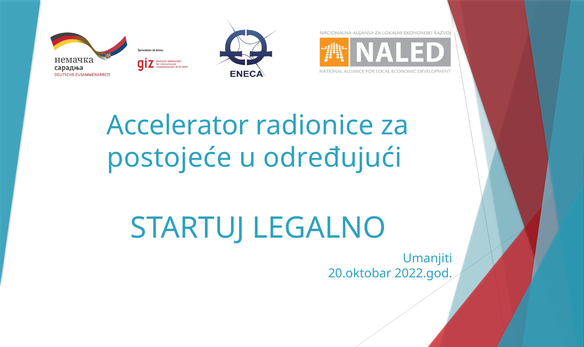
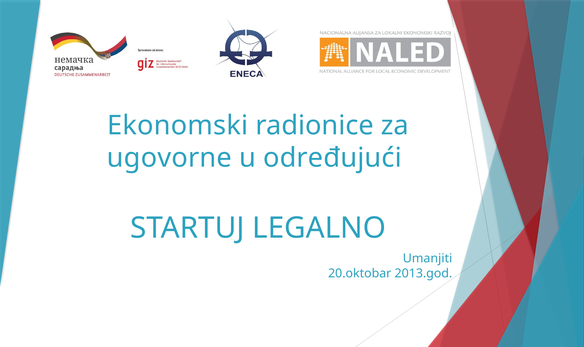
Accelerator: Accelerator -> Ekonomski
postojeće: postojeće -> ugovorne
2022.god: 2022.god -> 2013.god
